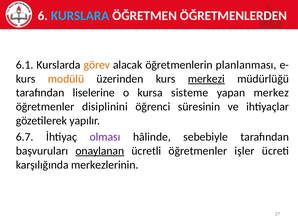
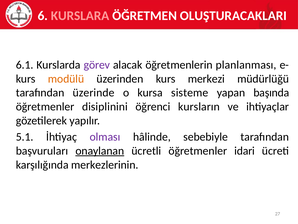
KURSLARA colour: light blue -> pink
ÖĞRETMENLERDEN: ÖĞRETMENLERDEN -> OLUŞTURACAKLARI
görev colour: orange -> purple
merkezi underline: present -> none
liselerine: liselerine -> üzerinde
merkez: merkez -> başında
süresinin: süresinin -> kursların
6.7: 6.7 -> 5.1
işler: işler -> idari
